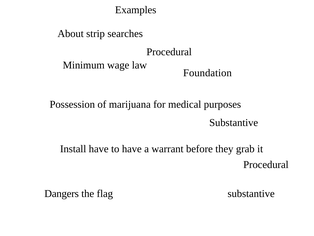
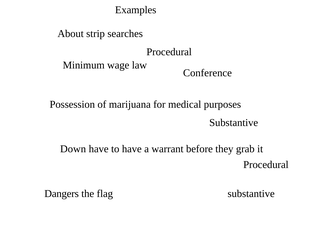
Foundation: Foundation -> Conference
Install: Install -> Down
